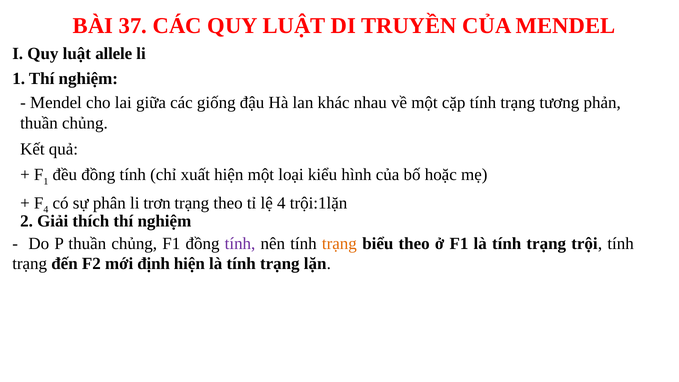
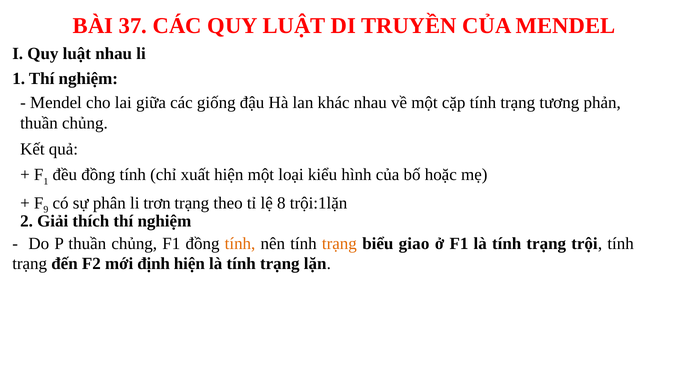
luật allele: allele -> nhau
4 at (46, 210): 4 -> 9
lệ 4: 4 -> 8
tính at (240, 243) colour: purple -> orange
biểu theo: theo -> giao
